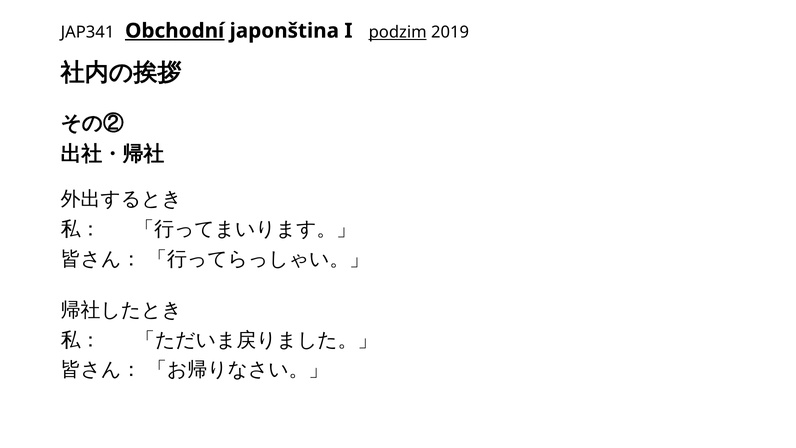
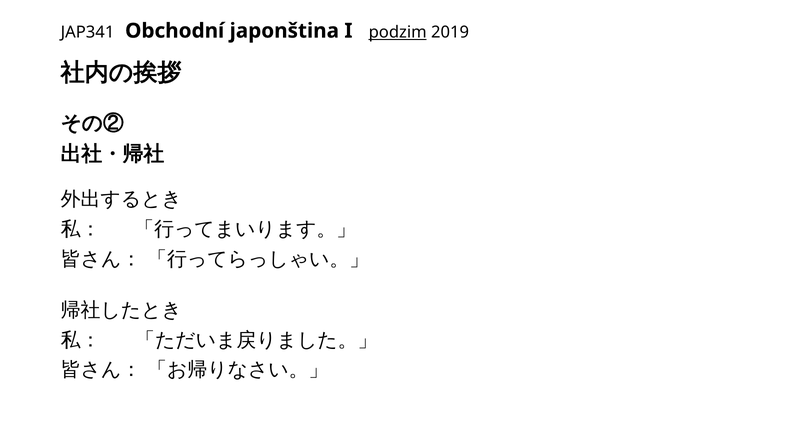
Obchodní underline: present -> none
